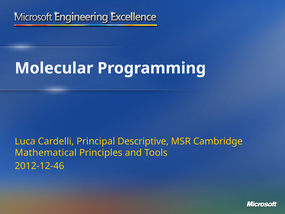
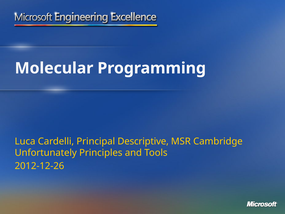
Mathematical: Mathematical -> Unfortunately
2012-12-46: 2012-12-46 -> 2012-12-26
